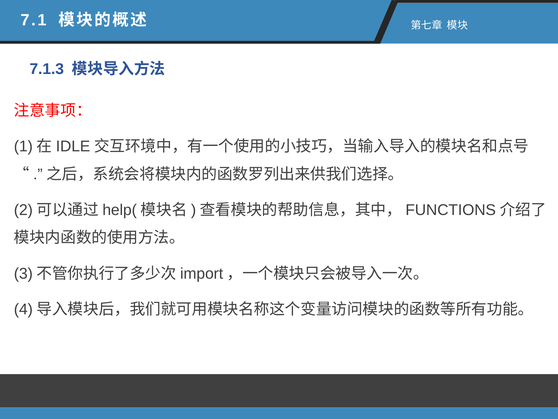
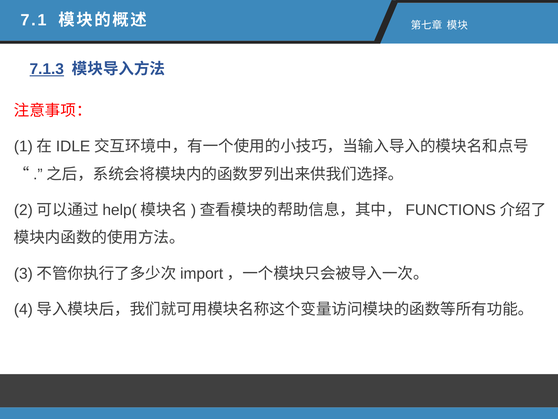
7.1.3 underline: none -> present
